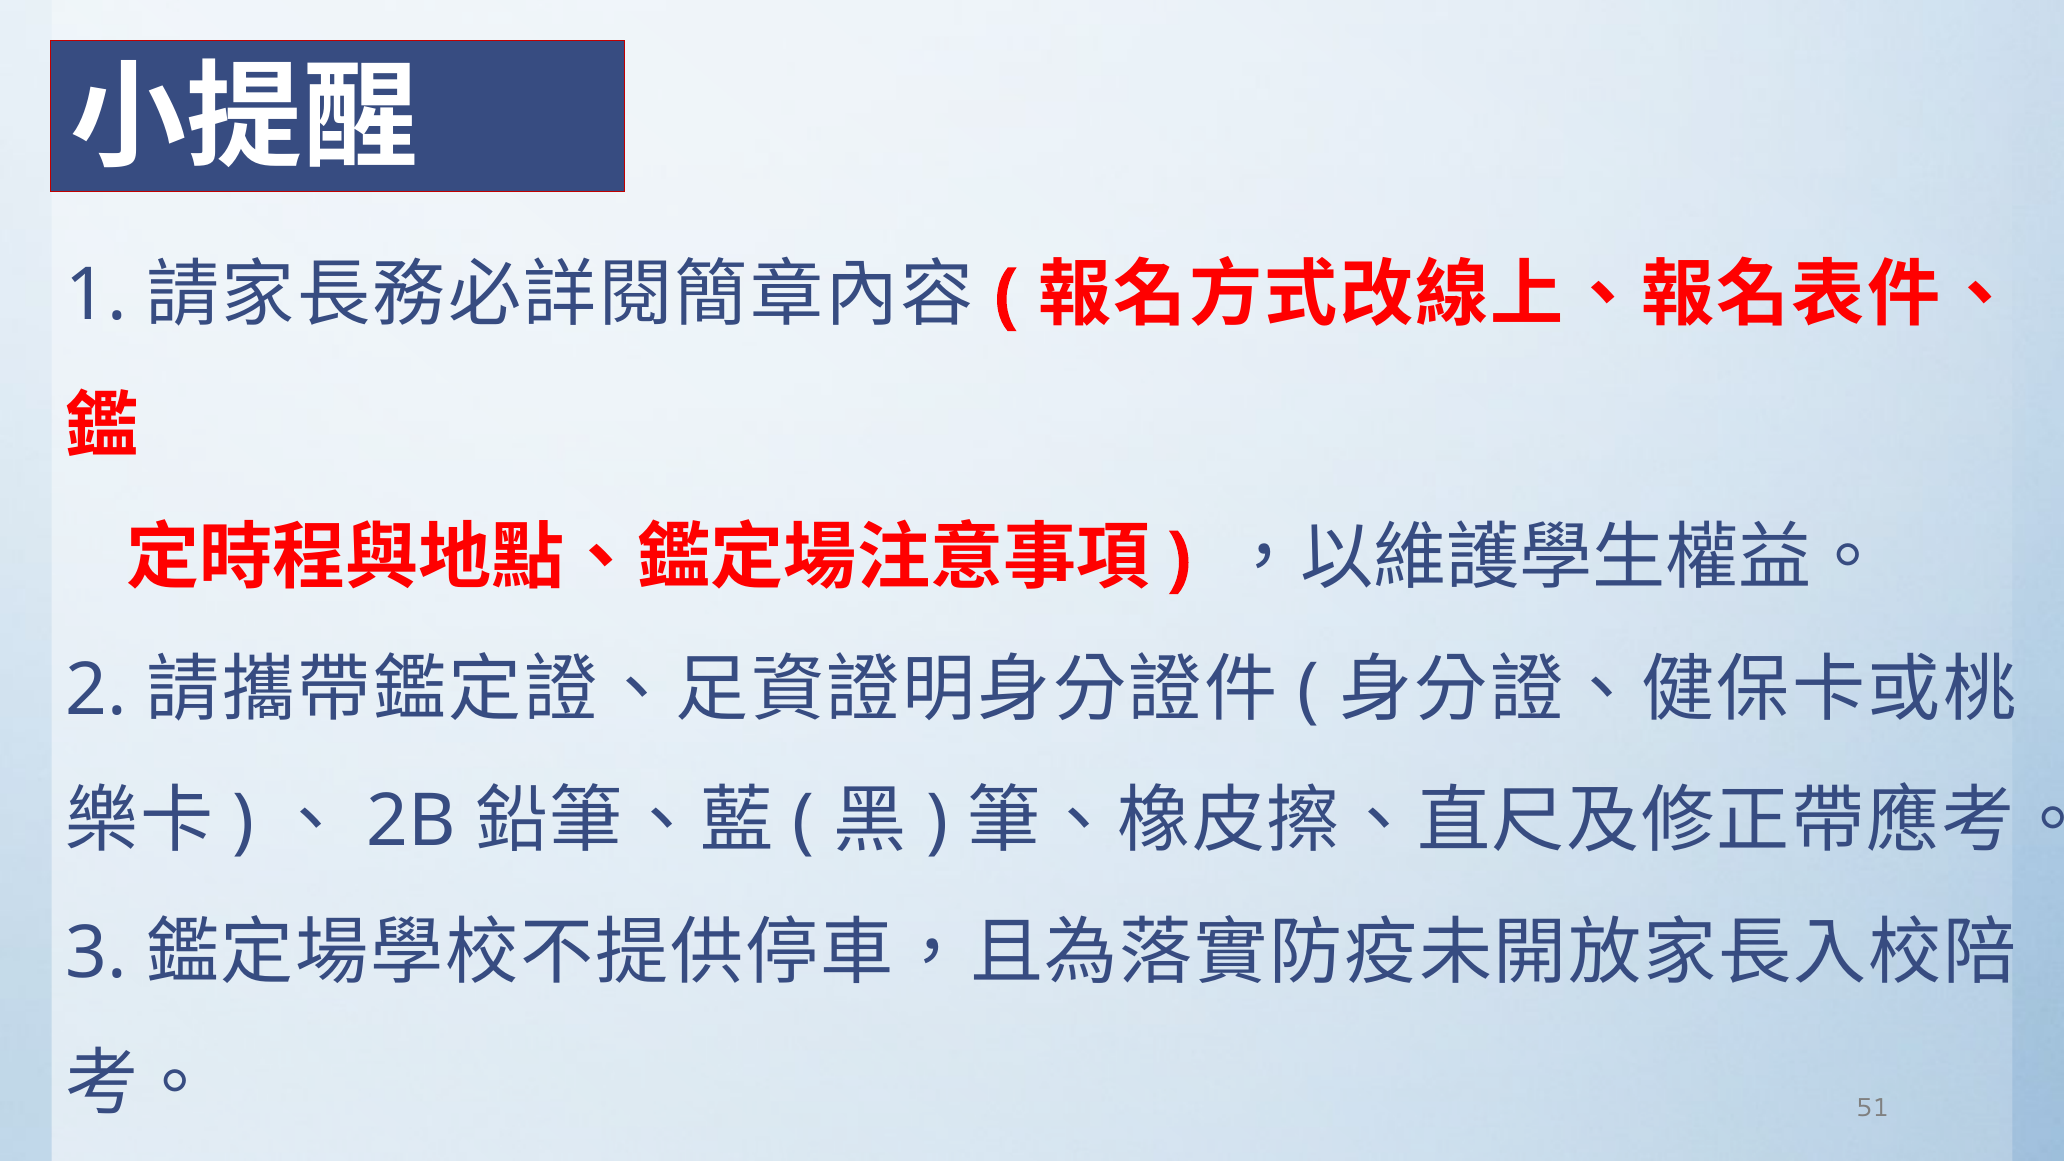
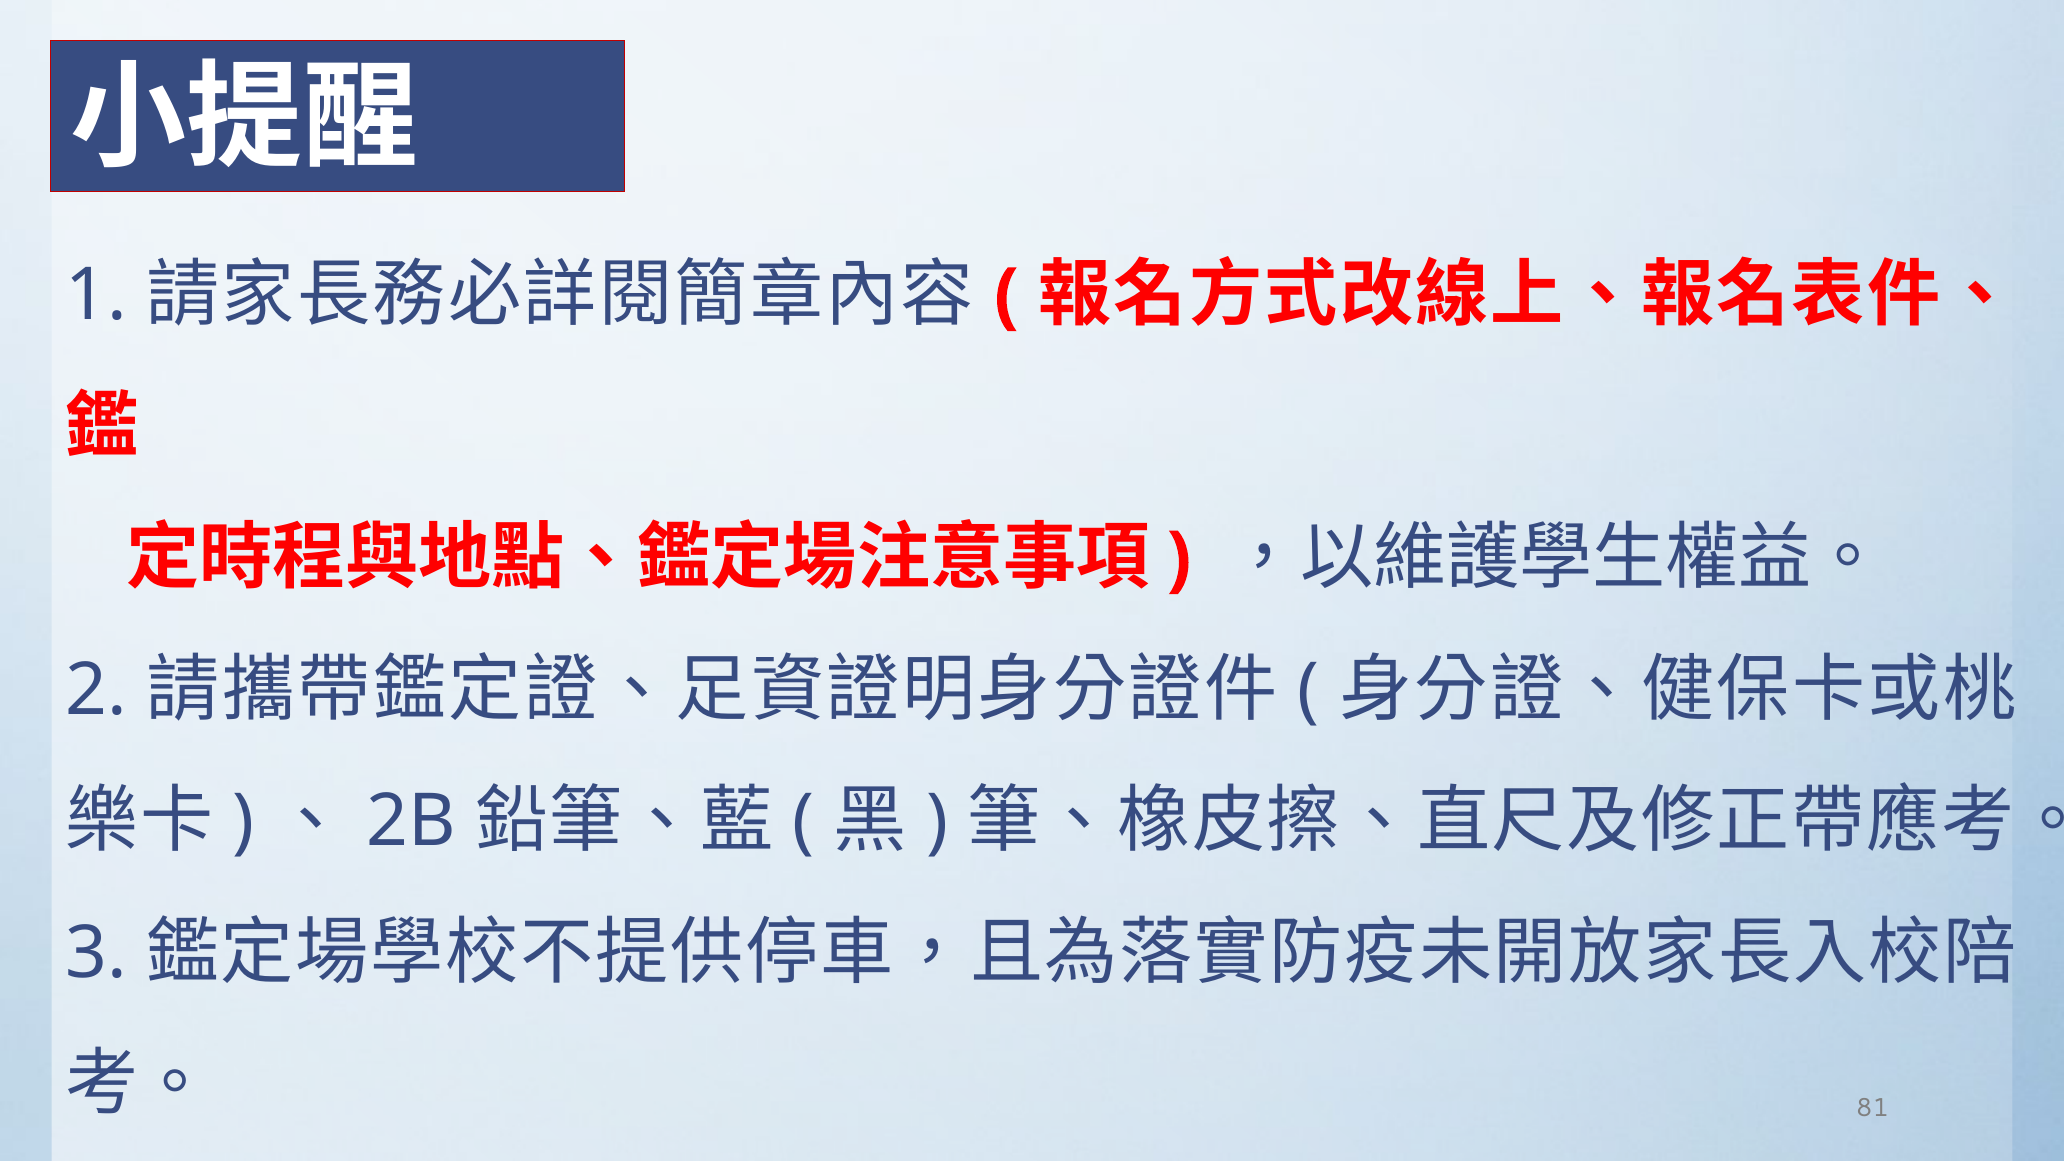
51: 51 -> 81
